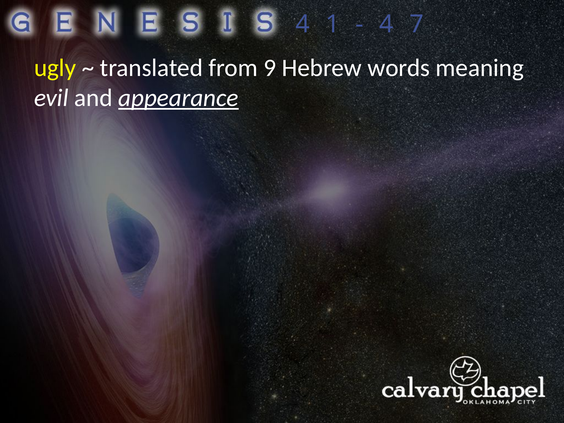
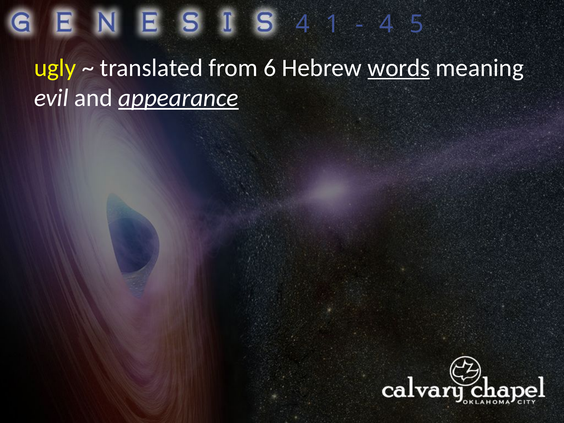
7: 7 -> 5
9: 9 -> 6
words underline: none -> present
